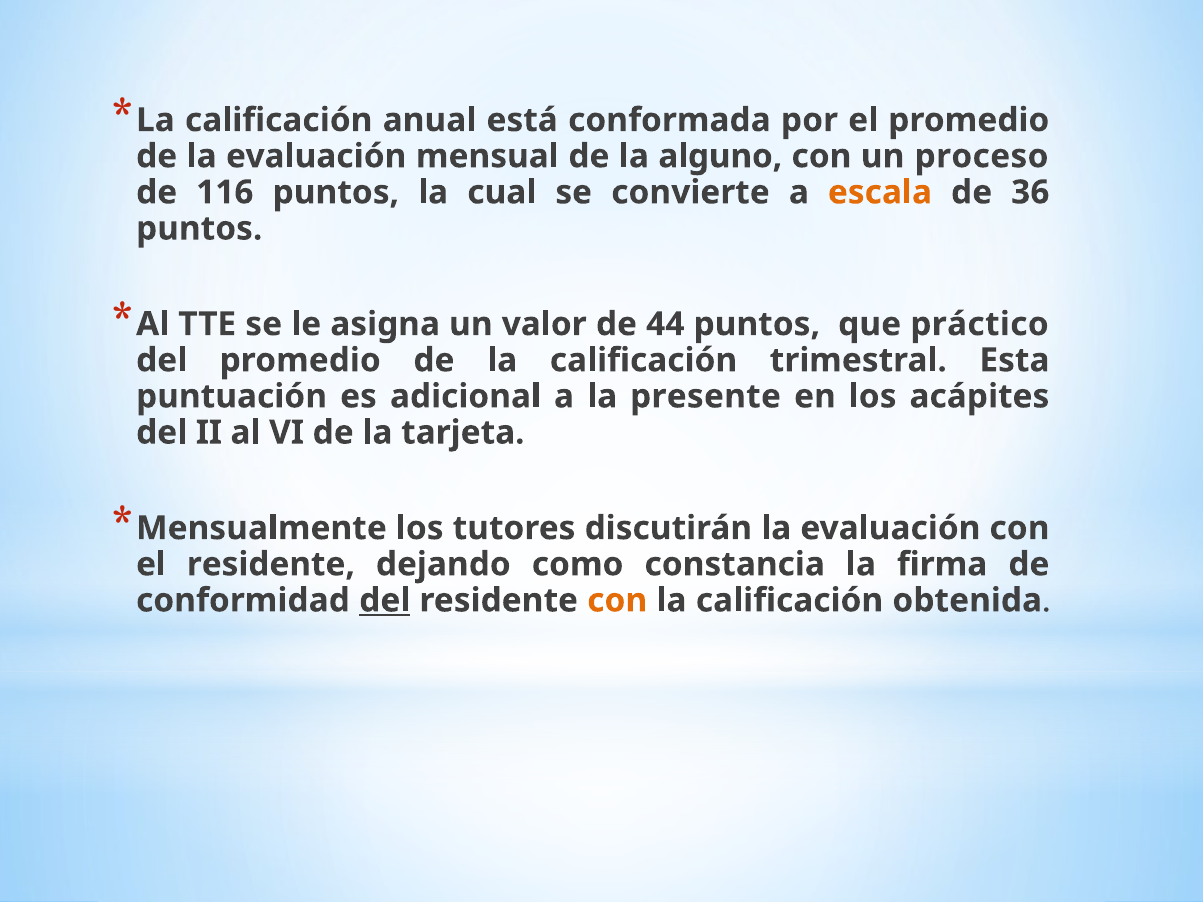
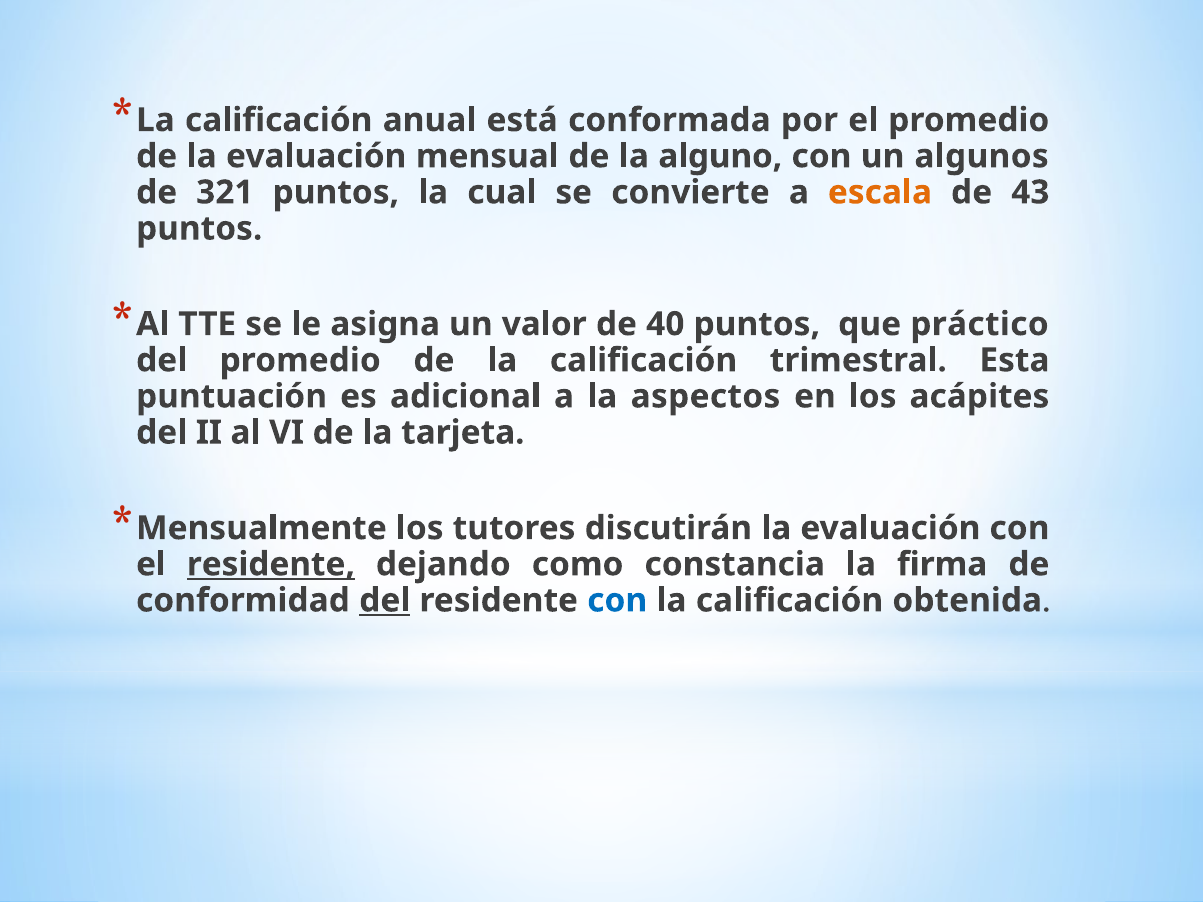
proceso: proceso -> algunos
116: 116 -> 321
36: 36 -> 43
44: 44 -> 40
presente: presente -> aspectos
residente at (271, 564) underline: none -> present
con at (617, 601) colour: orange -> blue
